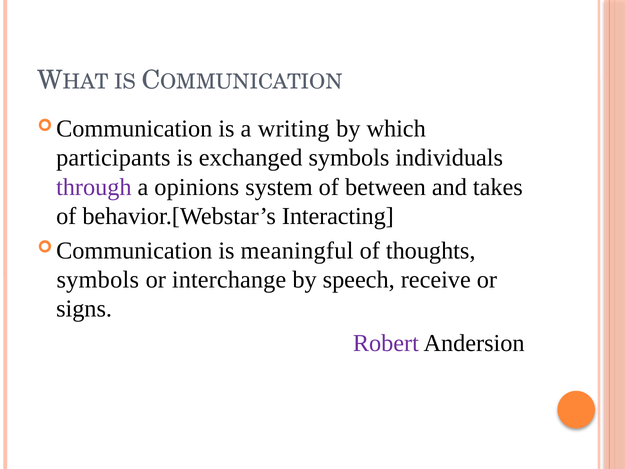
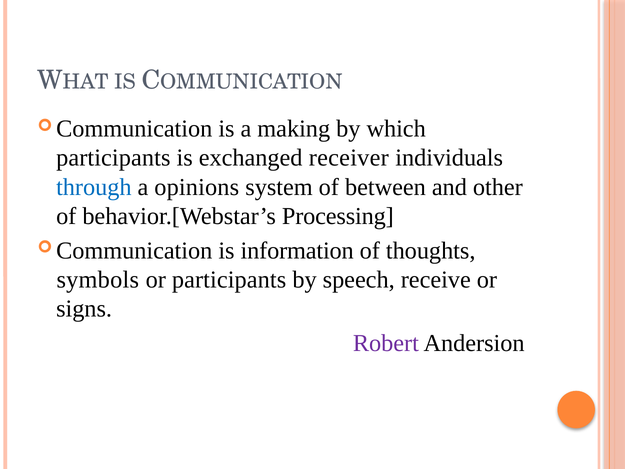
writing: writing -> making
exchanged symbols: symbols -> receiver
through colour: purple -> blue
takes: takes -> other
Interacting: Interacting -> Processing
meaningful: meaningful -> information
or interchange: interchange -> participants
